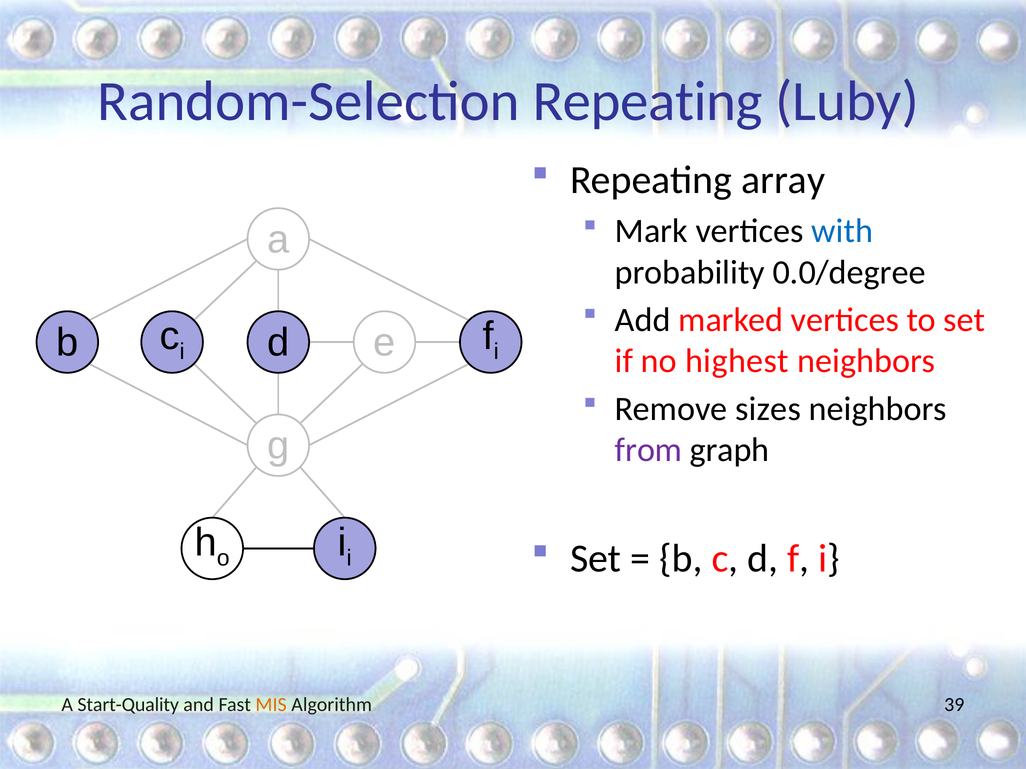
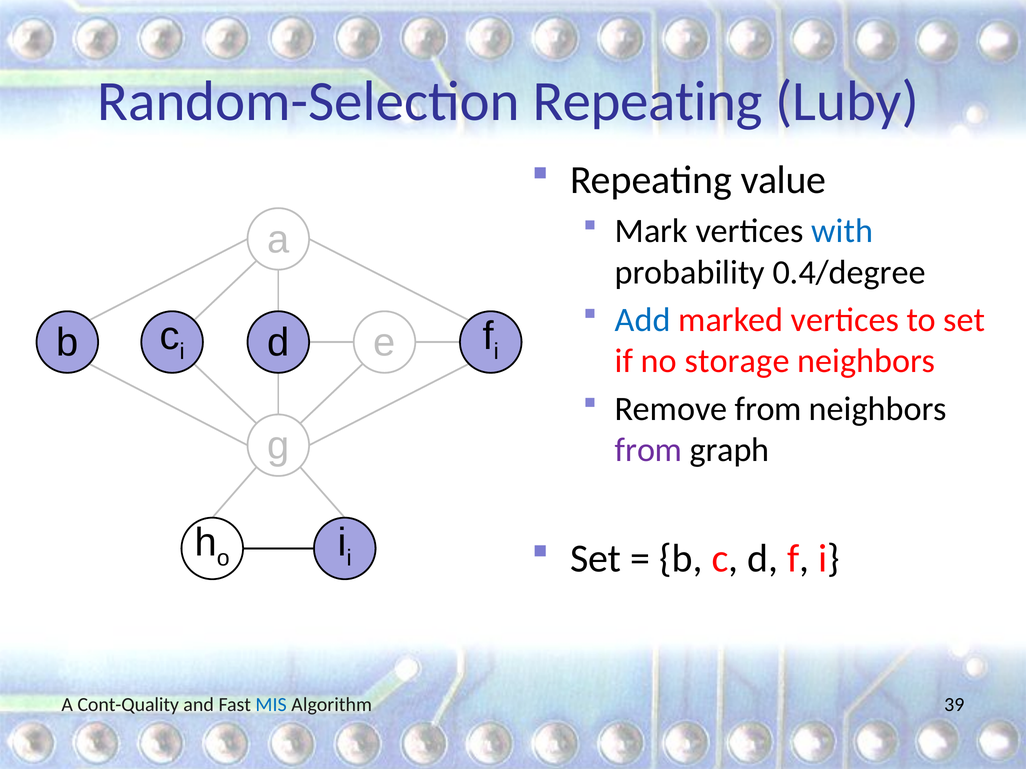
array: array -> value
0.0/degree: 0.0/degree -> 0.4/degree
Add colour: black -> blue
highest: highest -> storage
Remove sizes: sizes -> from
Start-Quality: Start-Quality -> Cont-Quality
MIS colour: orange -> blue
